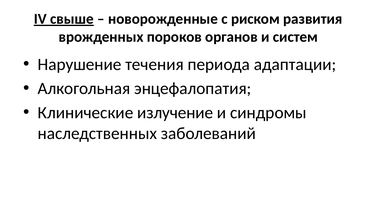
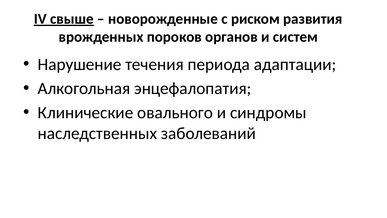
излучение: излучение -> овального
